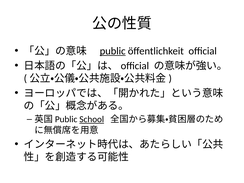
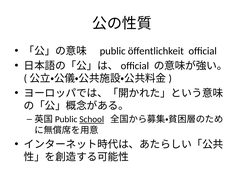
public underline: present -> none
